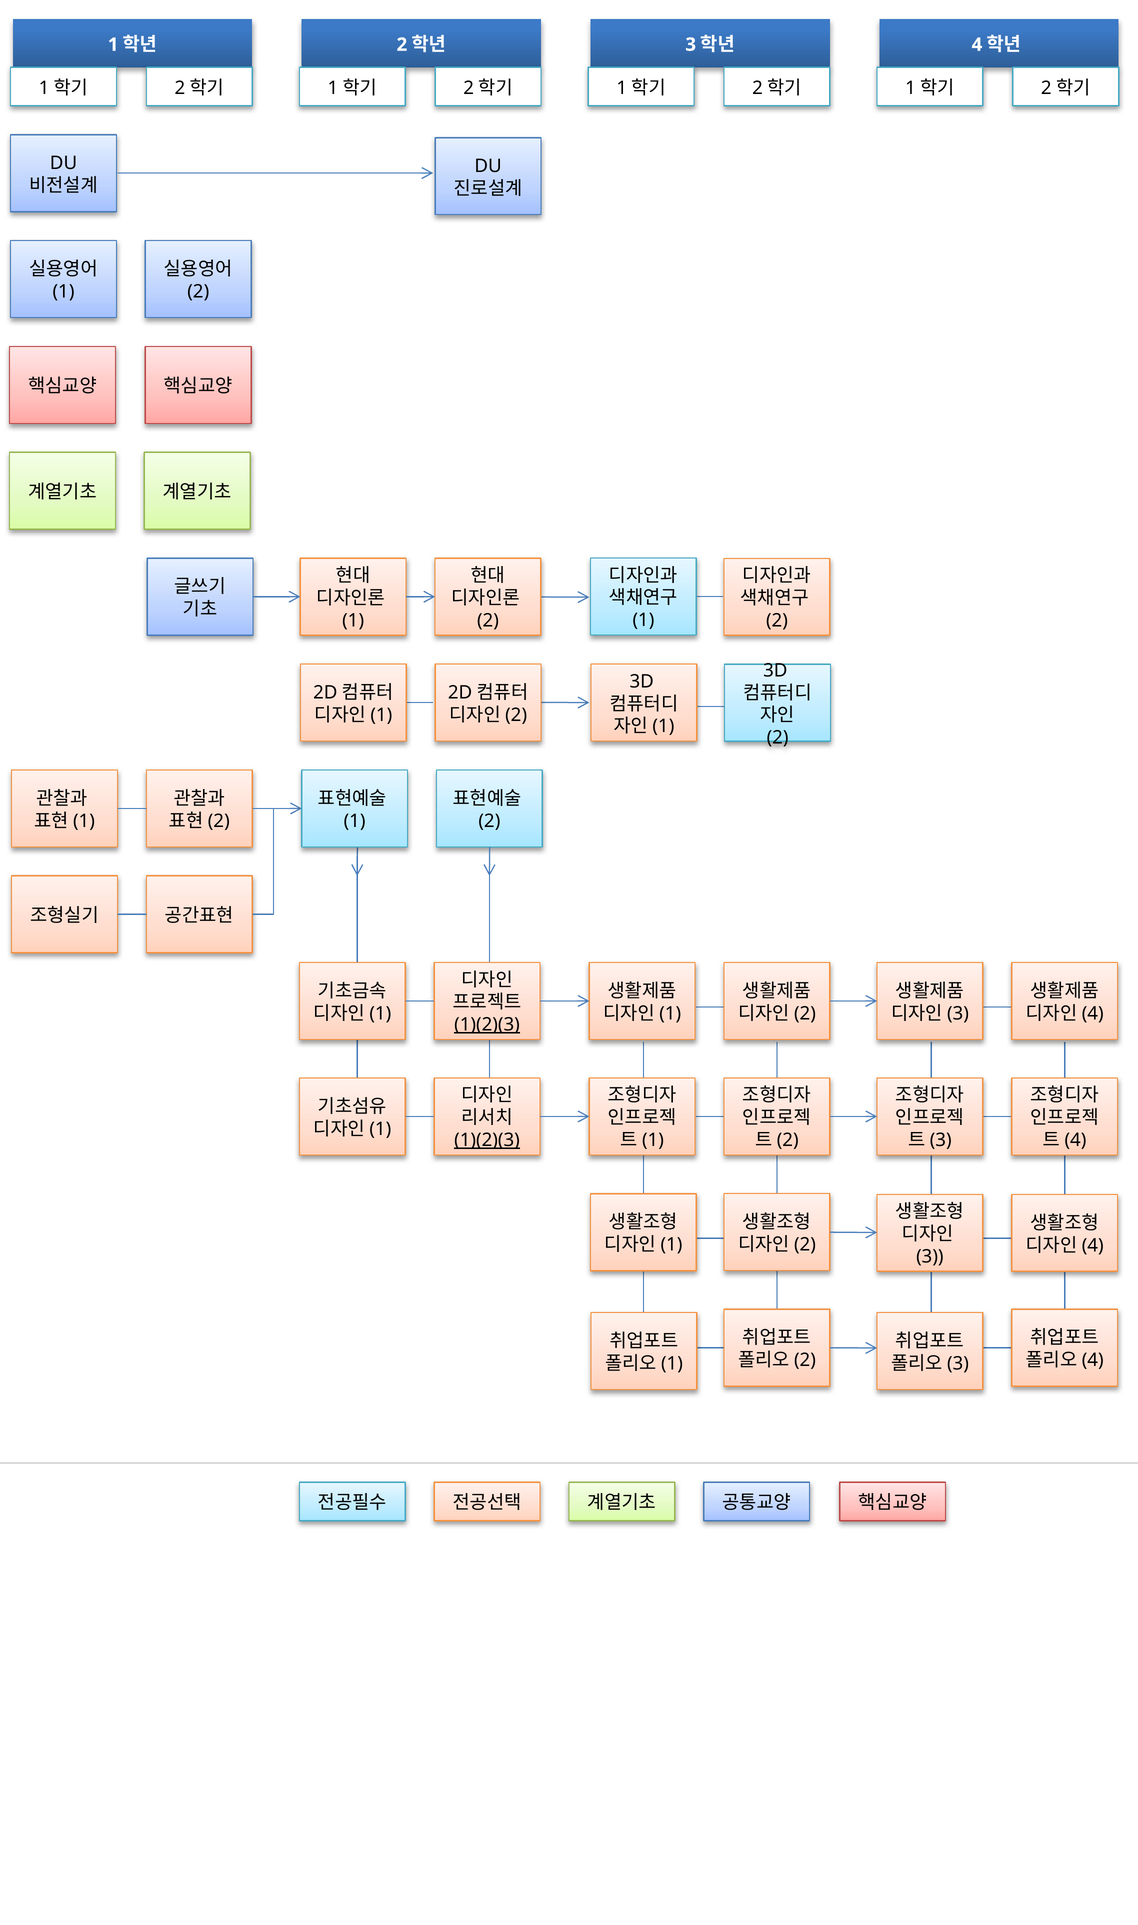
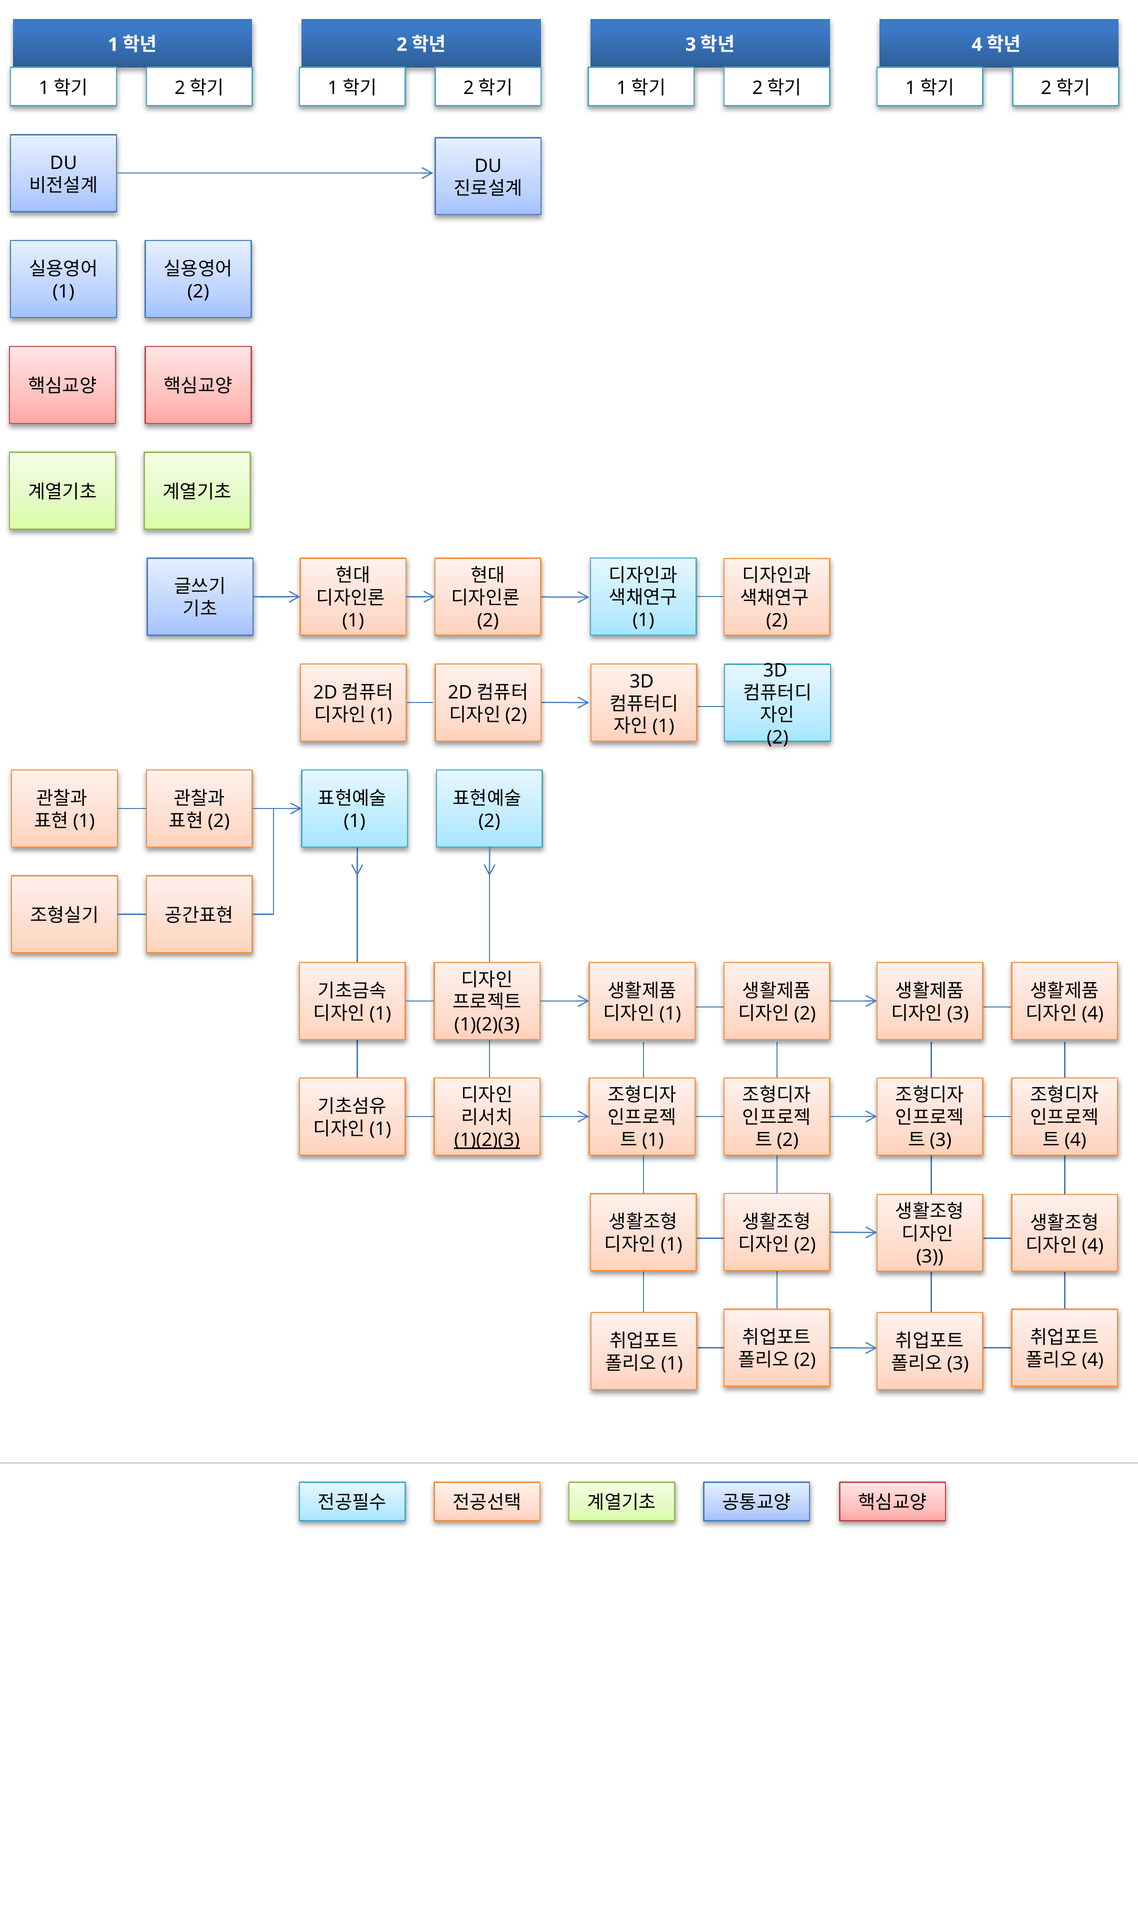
1)(2)(3 at (487, 1025) underline: present -> none
